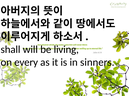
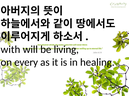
shall: shall -> with
sinners: sinners -> healing
